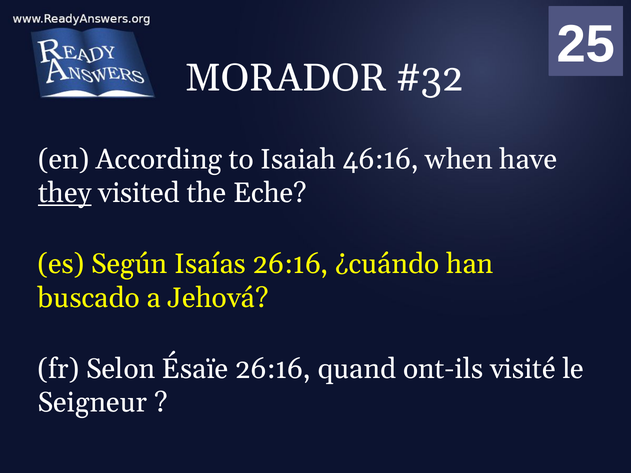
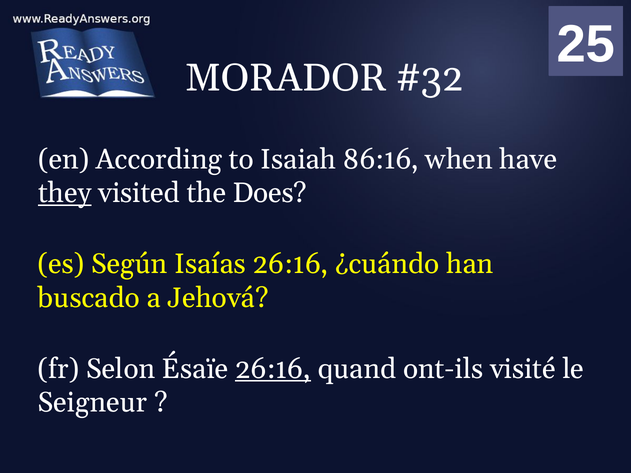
46:16: 46:16 -> 86:16
Eche: Eche -> Does
26:16 at (273, 369) underline: none -> present
